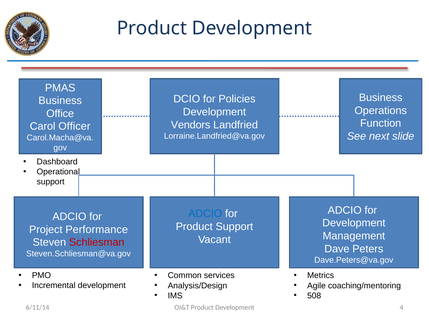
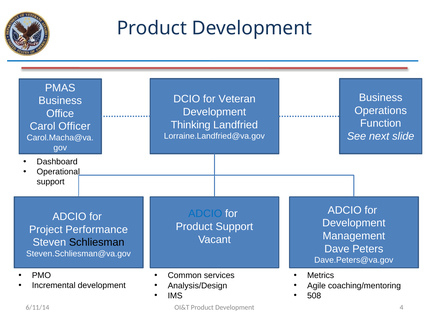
Policies: Policies -> Veteran
Vendors: Vendors -> Thinking
Schliesman colour: red -> black
